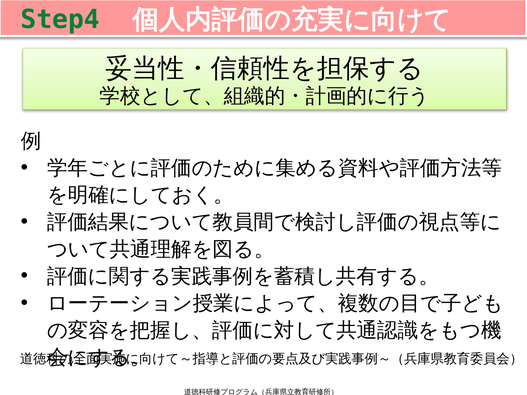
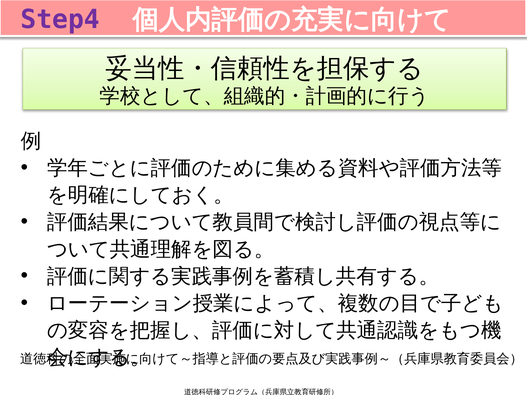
Step4 colour: green -> purple
